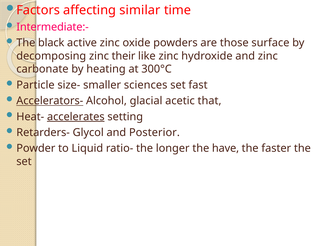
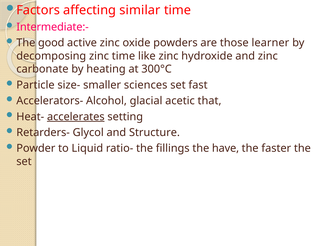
black: black -> good
surface: surface -> learner
zinc their: their -> time
Accelerators- underline: present -> none
Posterior: Posterior -> Structure
longer: longer -> fillings
